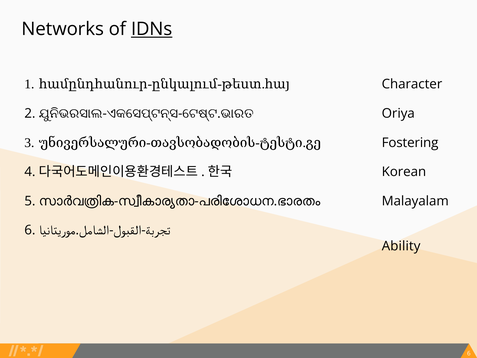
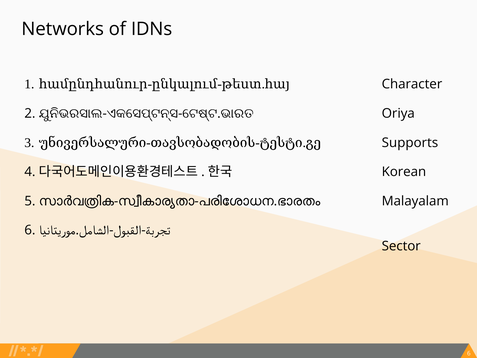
IDNs underline: present -> none
Fostering: Fostering -> Supports
Ability: Ability -> Sector
